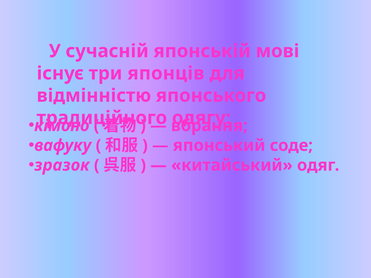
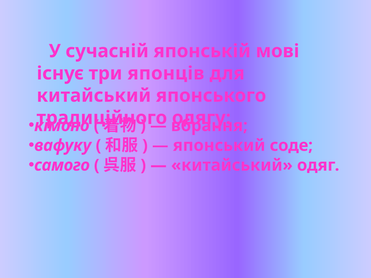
відмінністю at (94, 96): відмінністю -> китайський
зразок: зразок -> самого
